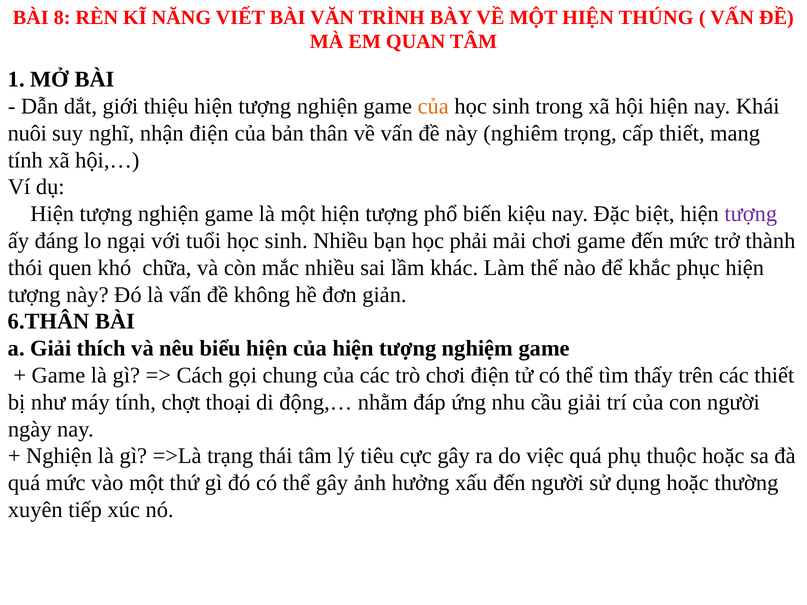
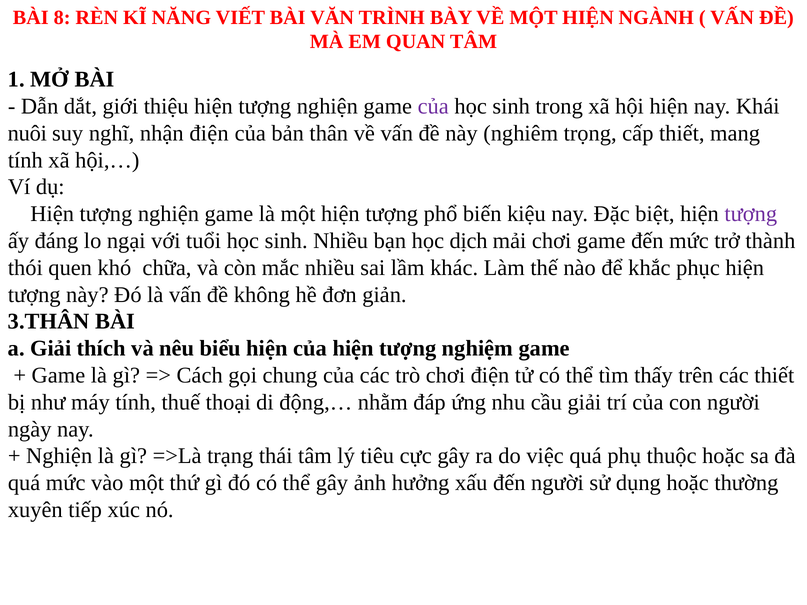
THÚNG: THÚNG -> NGÀNH
của at (433, 106) colour: orange -> purple
phải: phải -> dịch
6.THÂN: 6.THÂN -> 3.THÂN
chợt: chợt -> thuế
